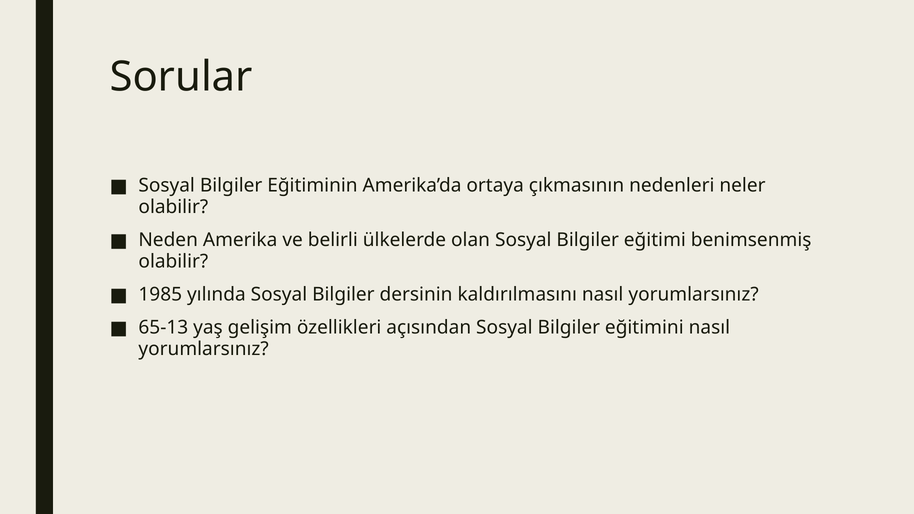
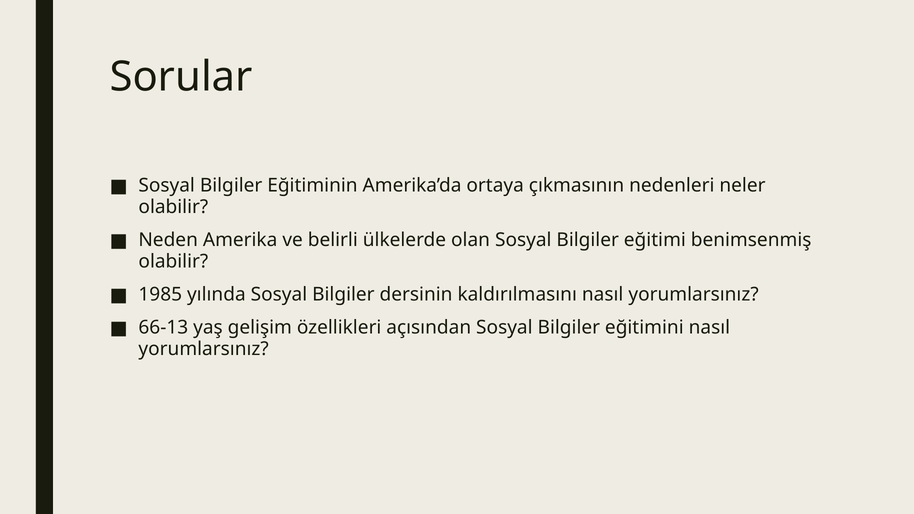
65-13: 65-13 -> 66-13
